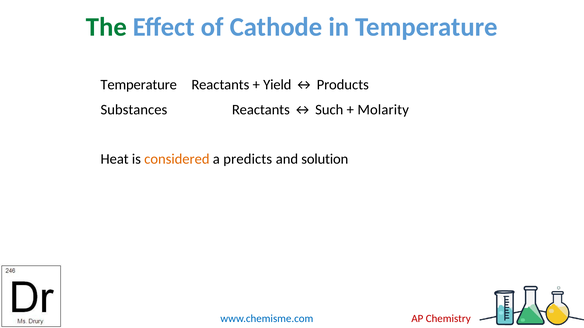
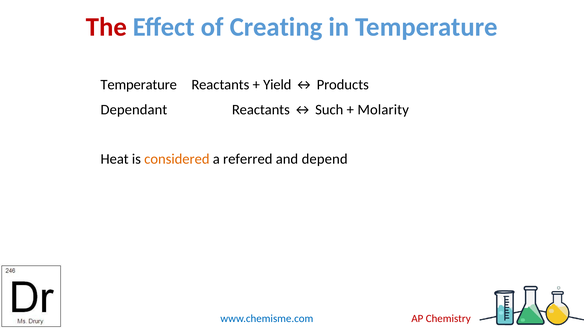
The colour: green -> red
Cathode: Cathode -> Creating
Substances: Substances -> Dependant
predicts: predicts -> referred
solution: solution -> depend
